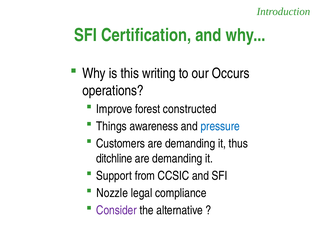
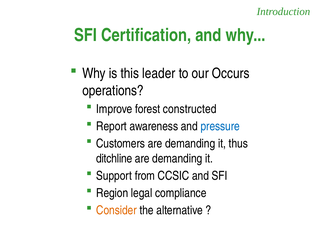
writing: writing -> leader
Things: Things -> Report
Nozzle: Nozzle -> Region
Consider colour: purple -> orange
